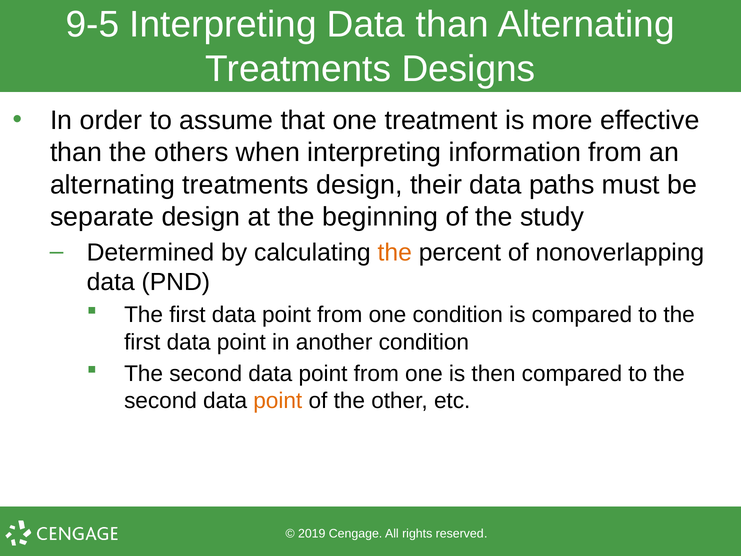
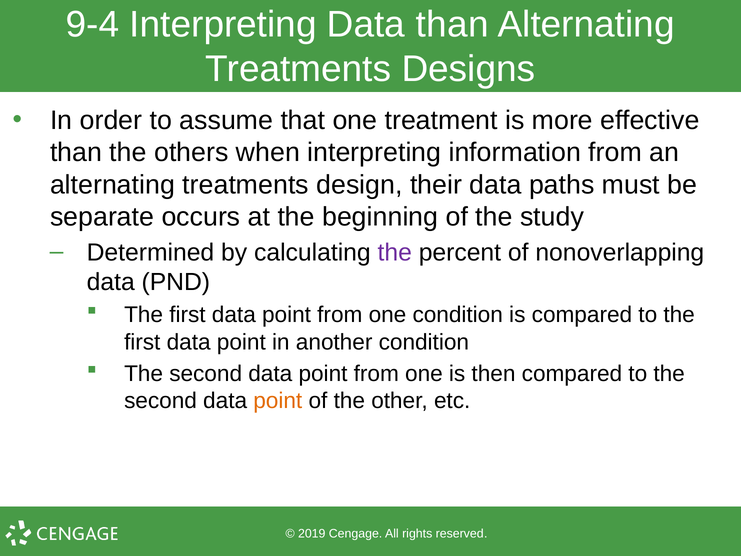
9-5: 9-5 -> 9-4
separate design: design -> occurs
the at (395, 252) colour: orange -> purple
